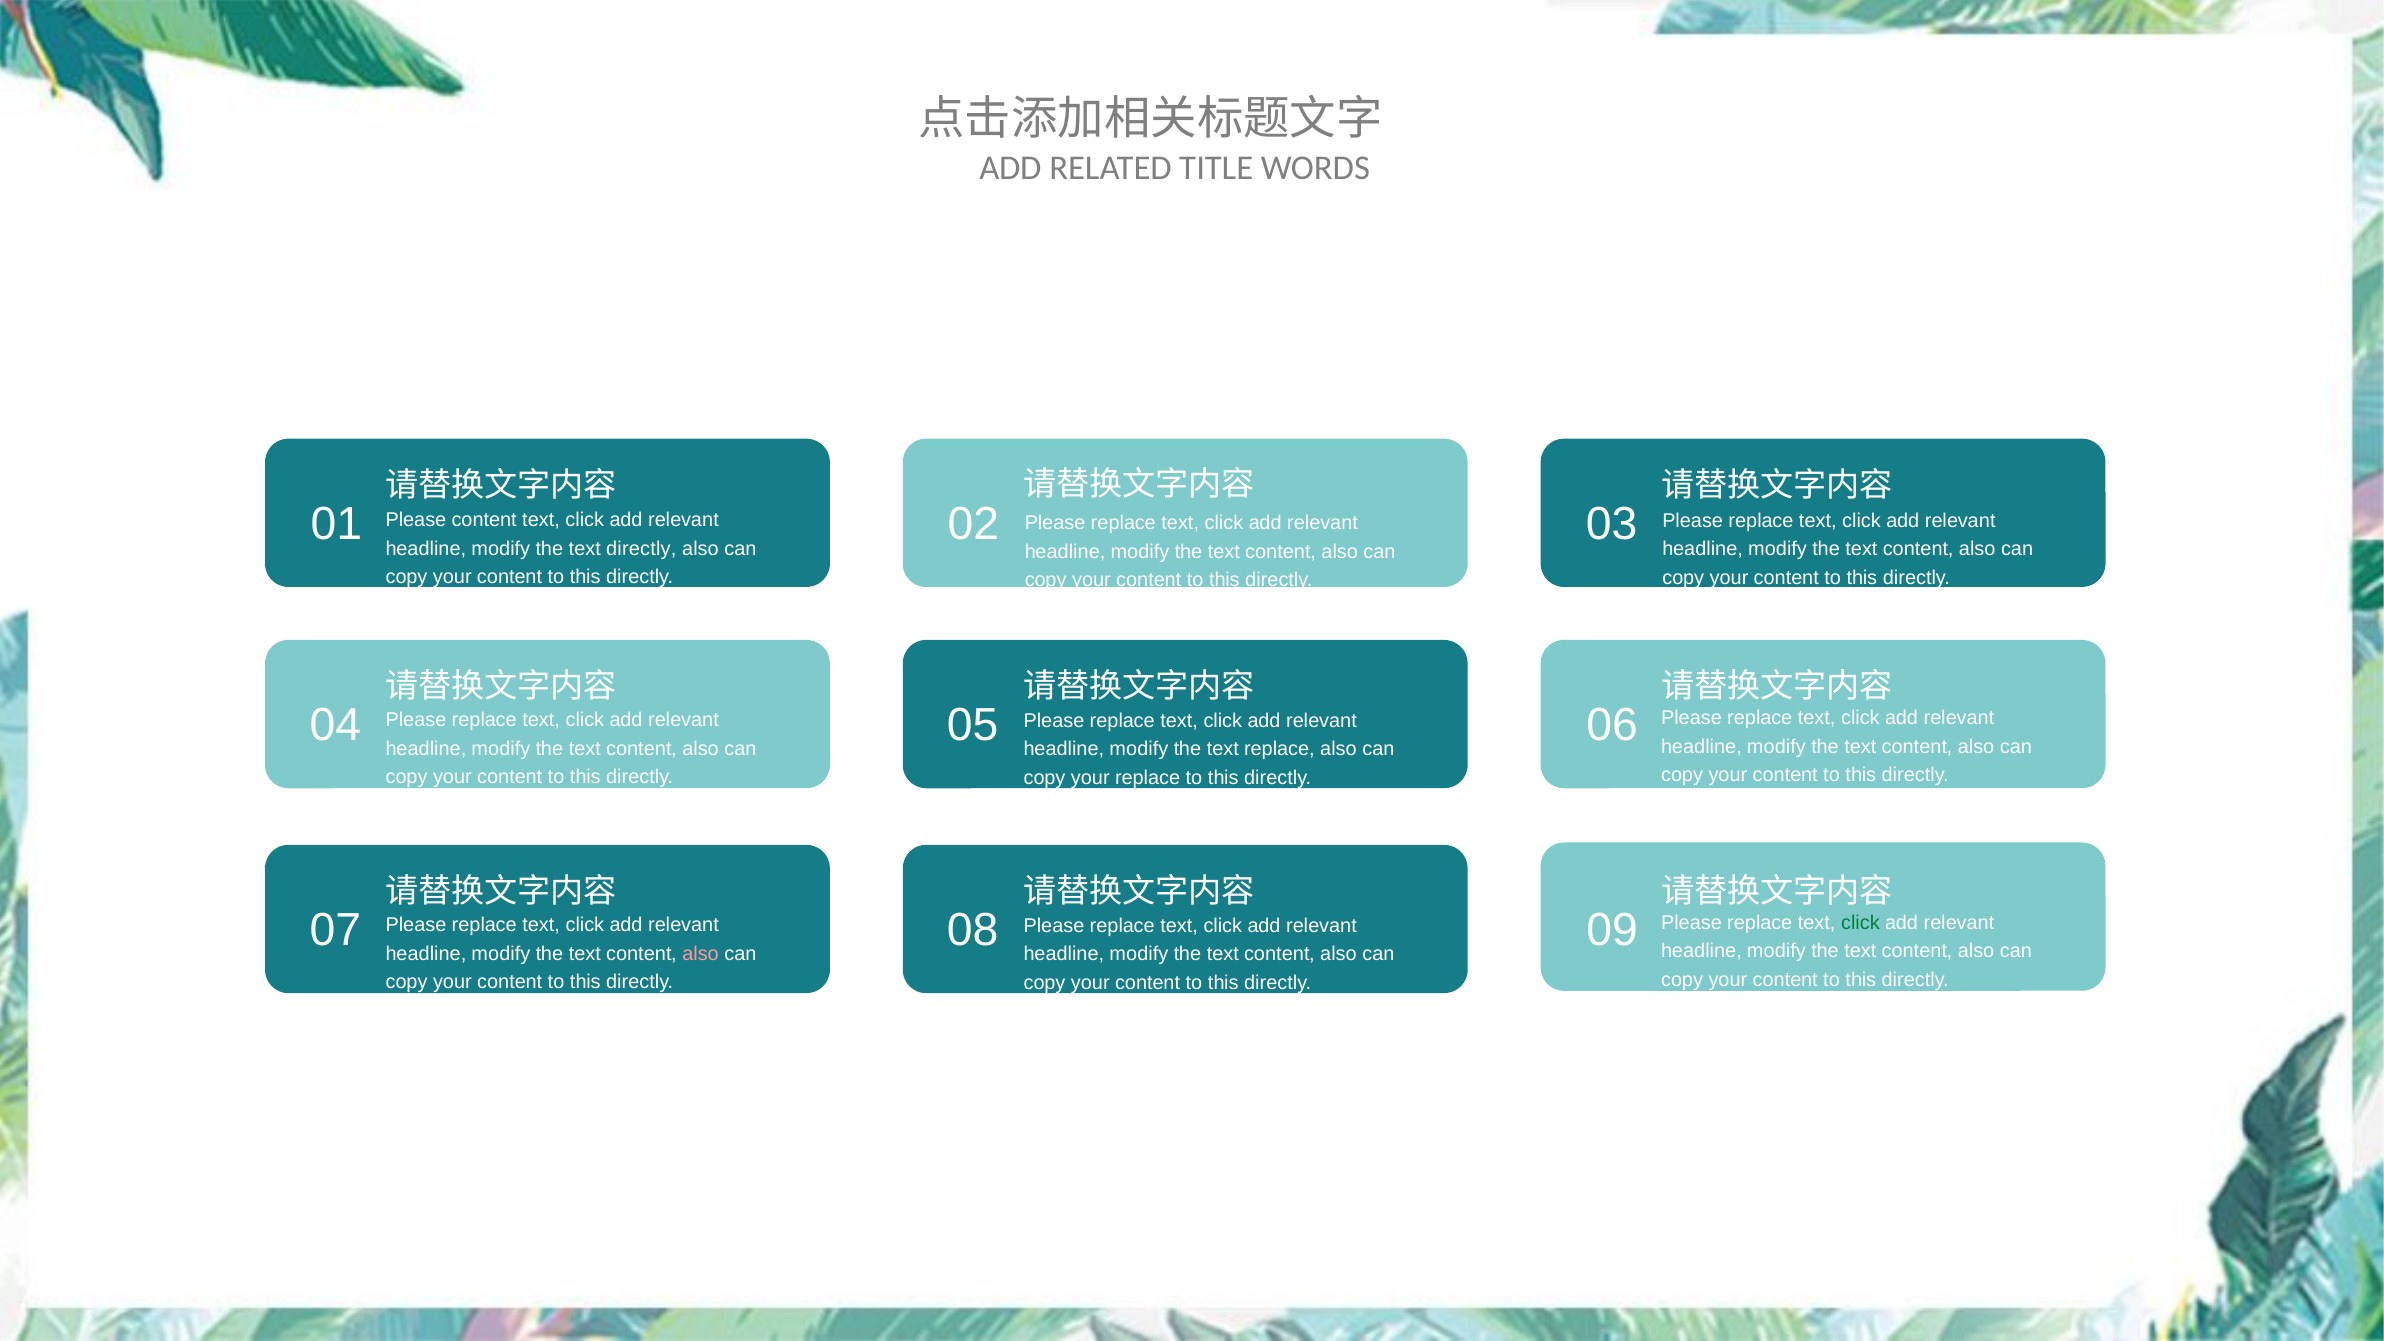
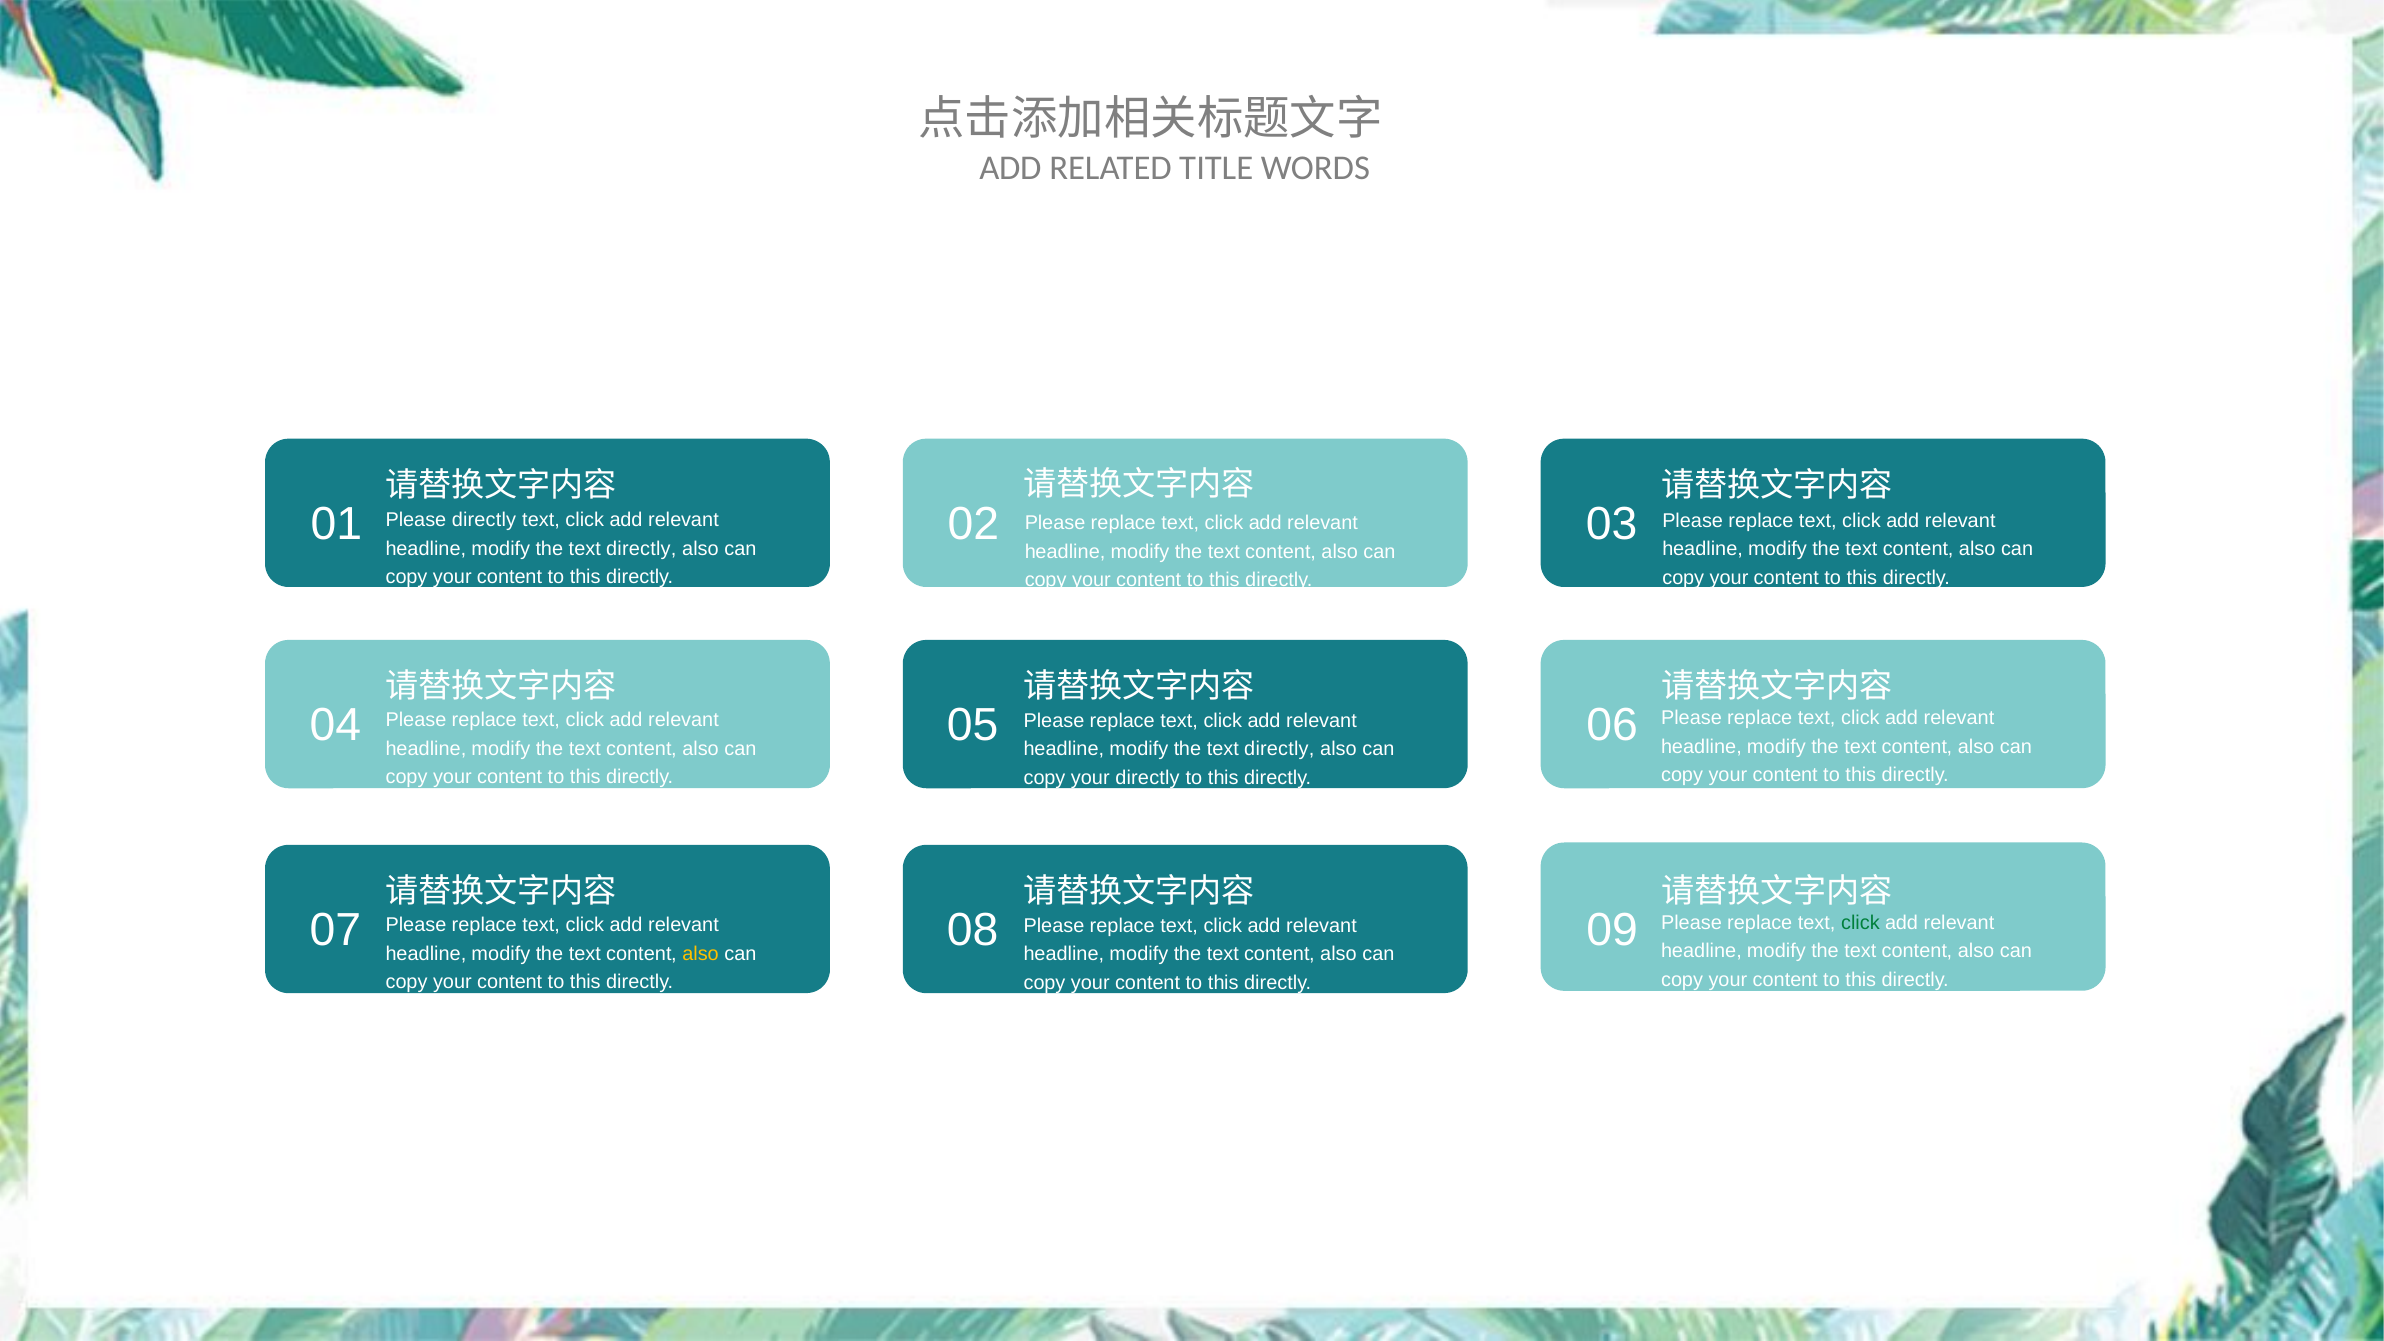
Please content: content -> directly
replace at (1279, 749): replace -> directly
your replace: replace -> directly
also at (701, 954) colour: pink -> yellow
